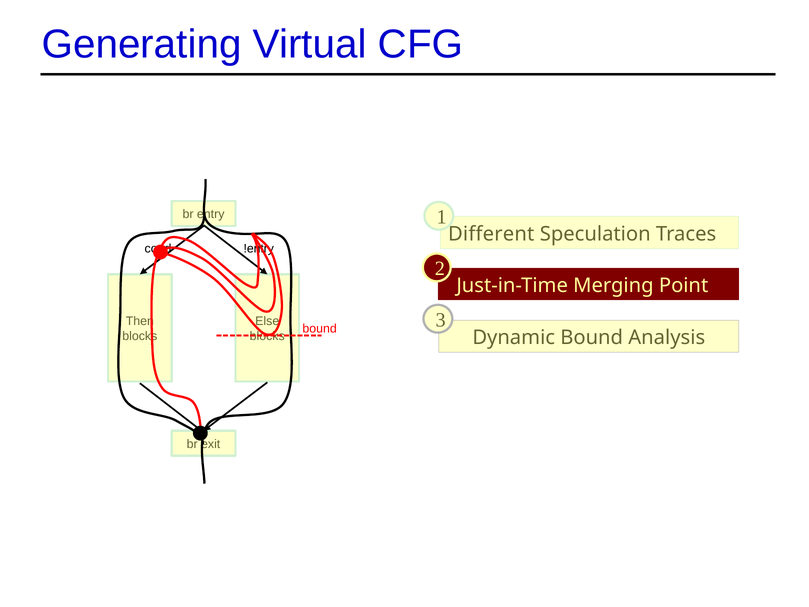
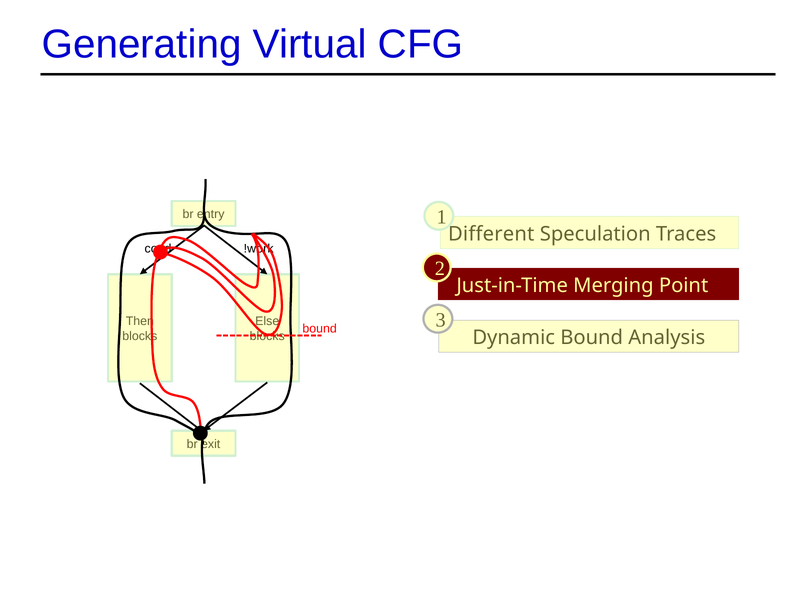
!entry: !entry -> !work
